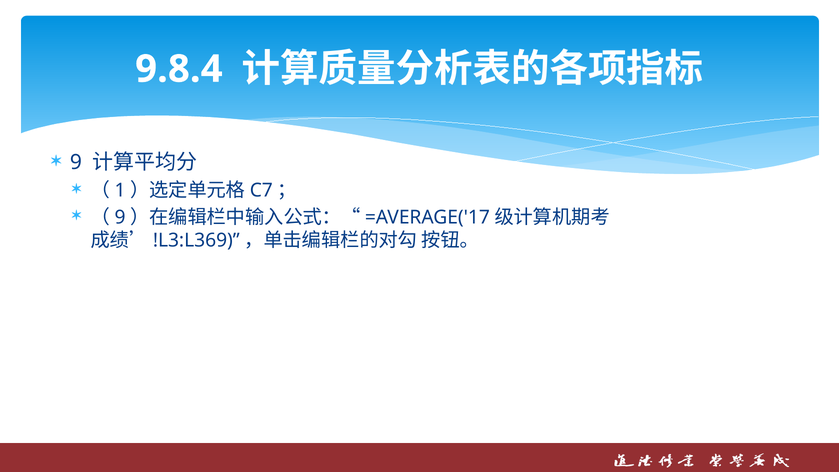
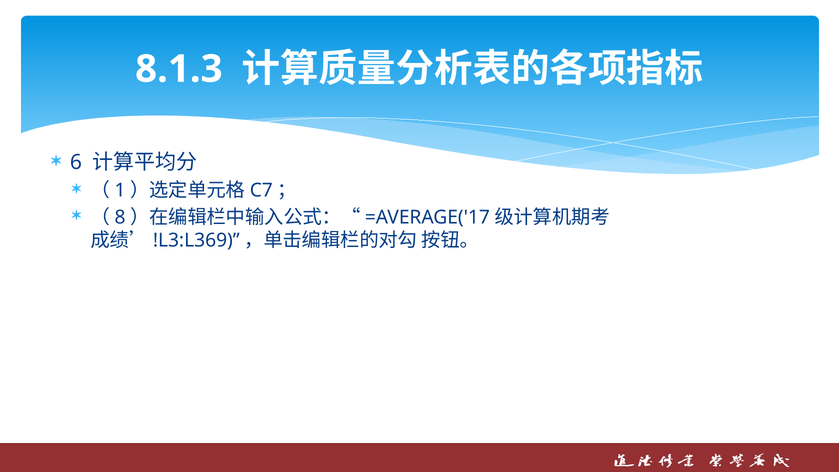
9.8.4: 9.8.4 -> 8.1.3
9 at (76, 162): 9 -> 6
9 at (120, 217): 9 -> 8
